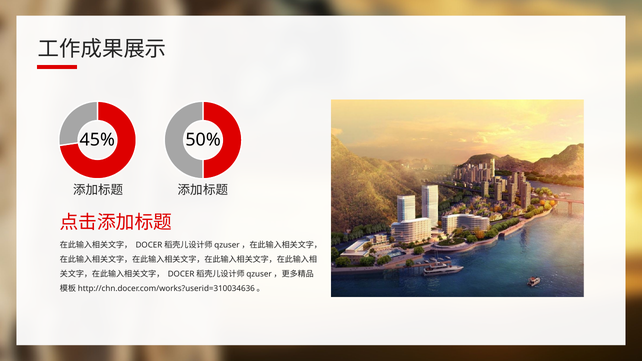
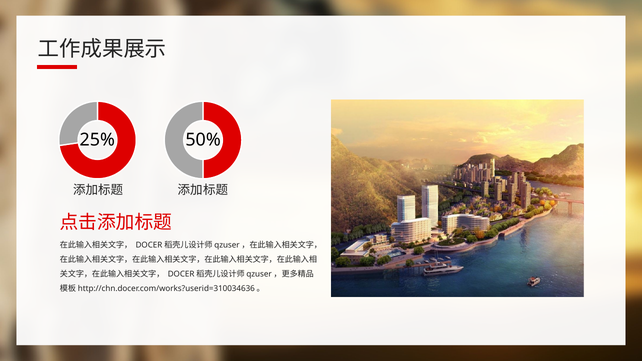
45%: 45% -> 25%
